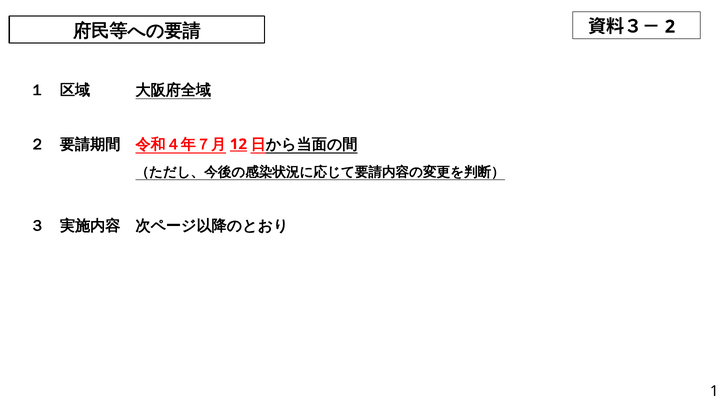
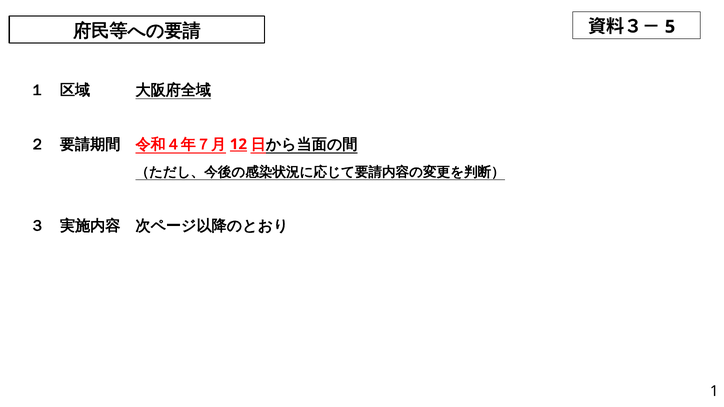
2: 2 -> 5
